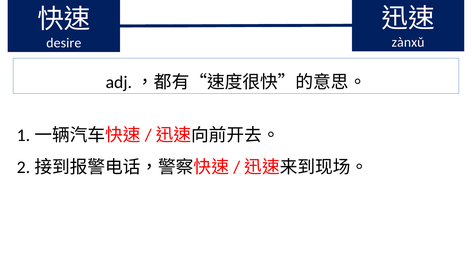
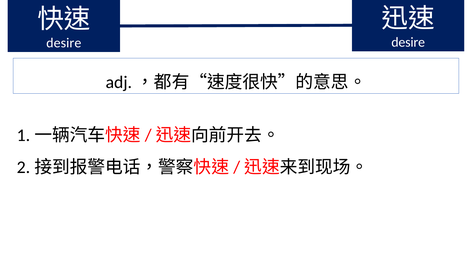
zànxǔ at (408, 42): zànxǔ -> desire
